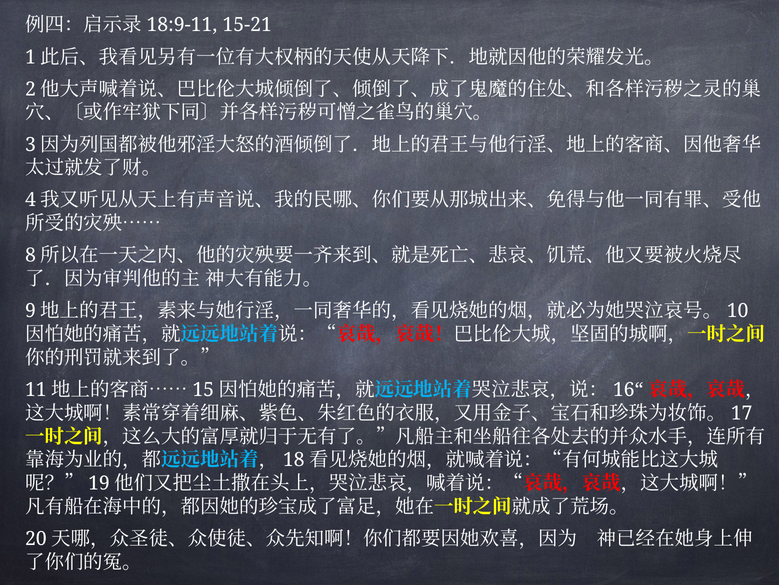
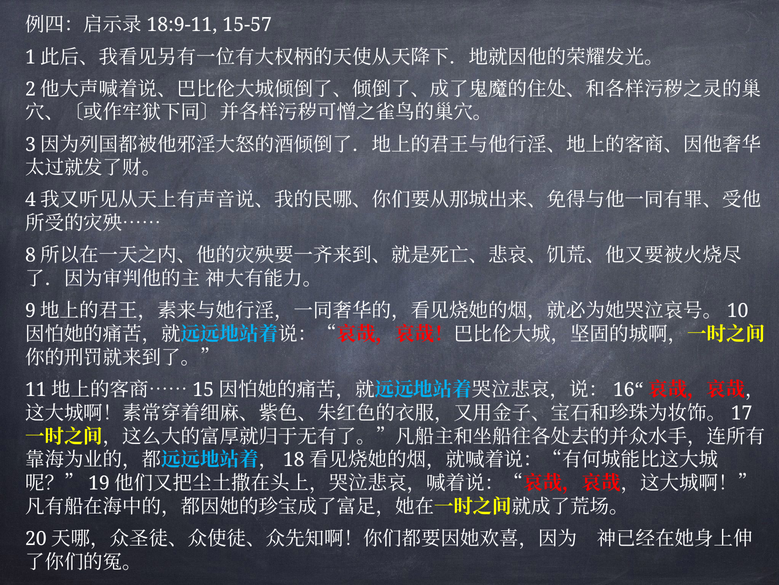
15-21: 15-21 -> 15-57
